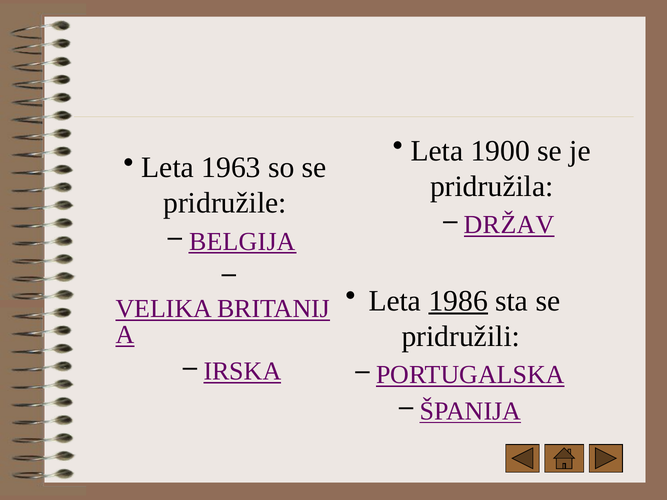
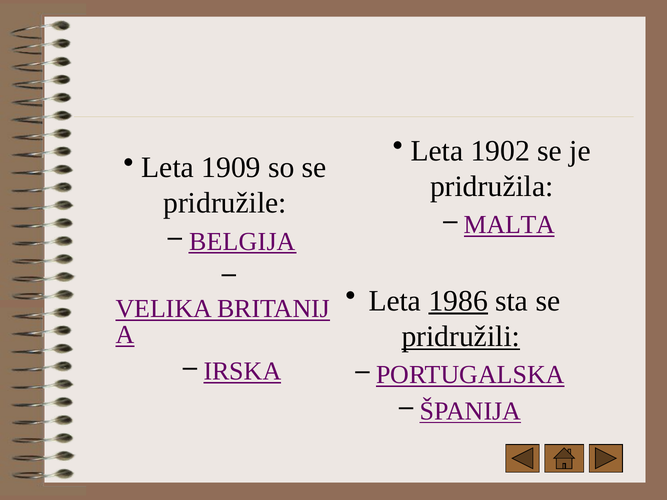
1900: 1900 -> 1902
1963: 1963 -> 1909
DRŽAV: DRŽAV -> MALTA
pridružili underline: none -> present
